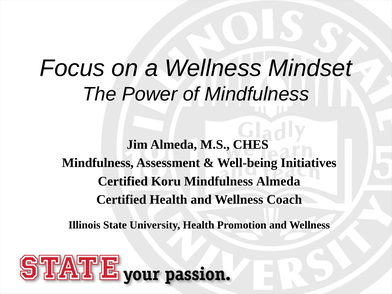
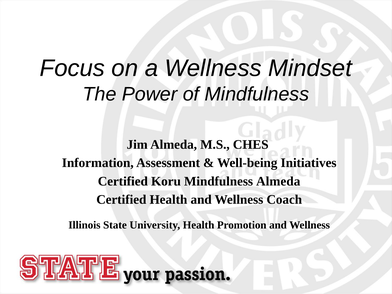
Mindfulness at (98, 163): Mindfulness -> Information
